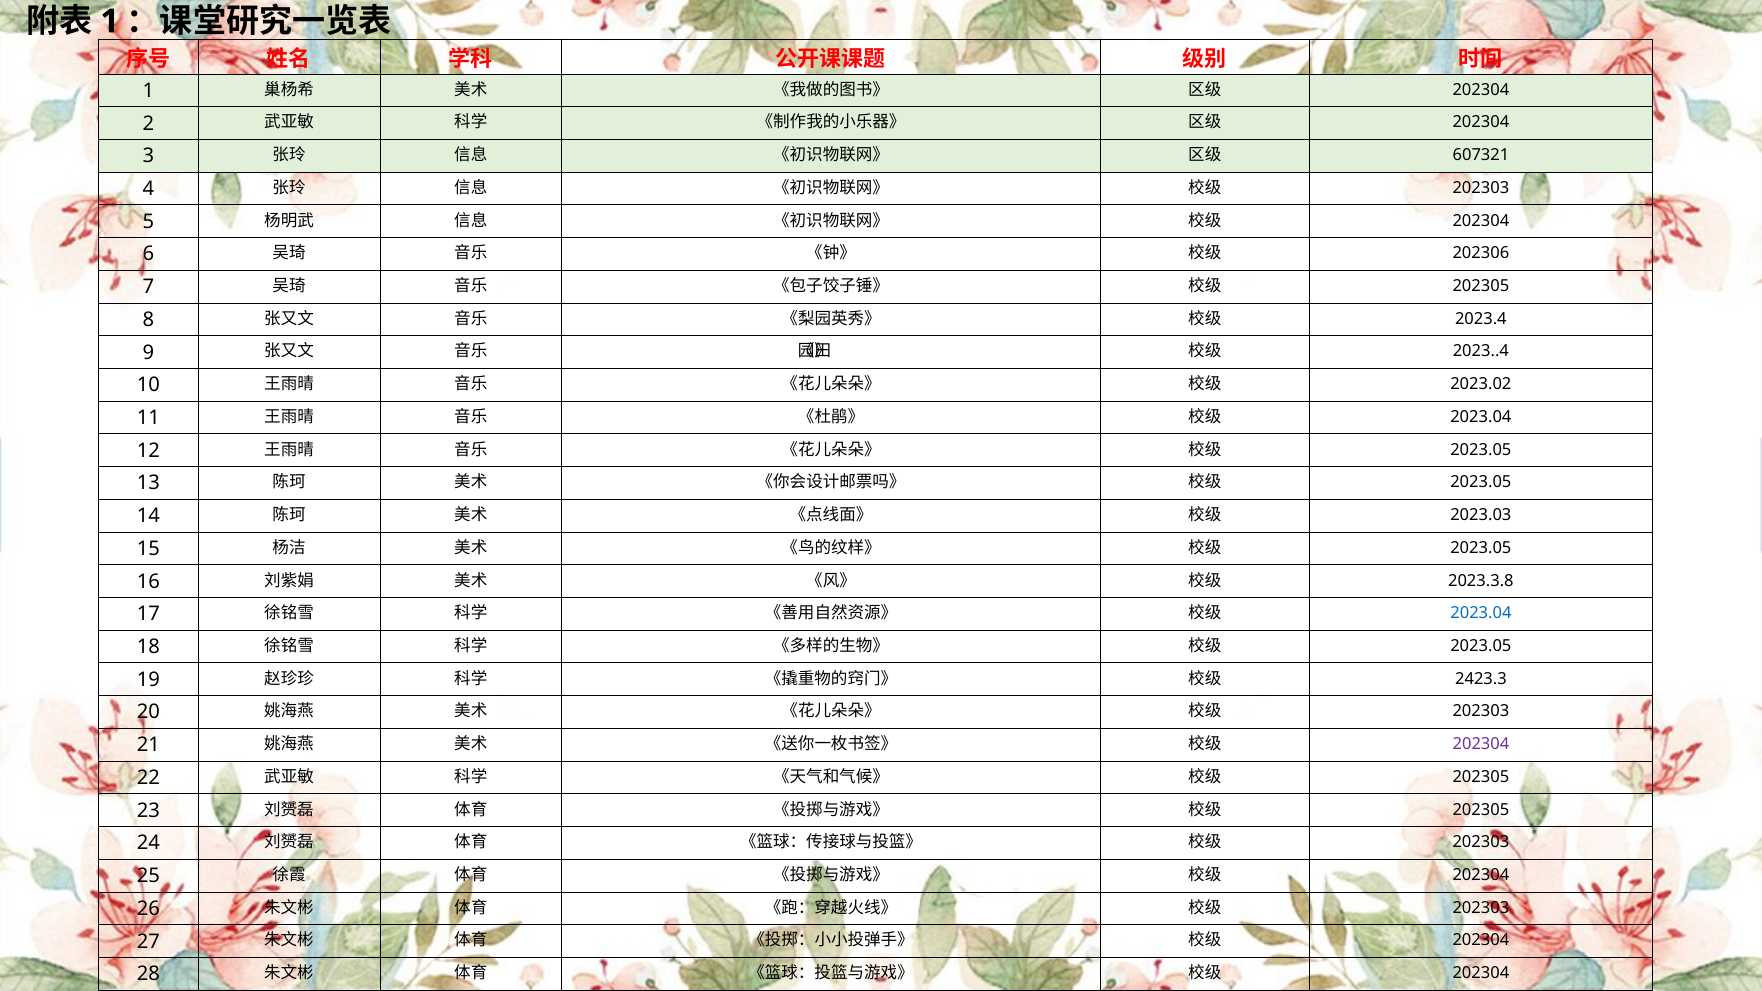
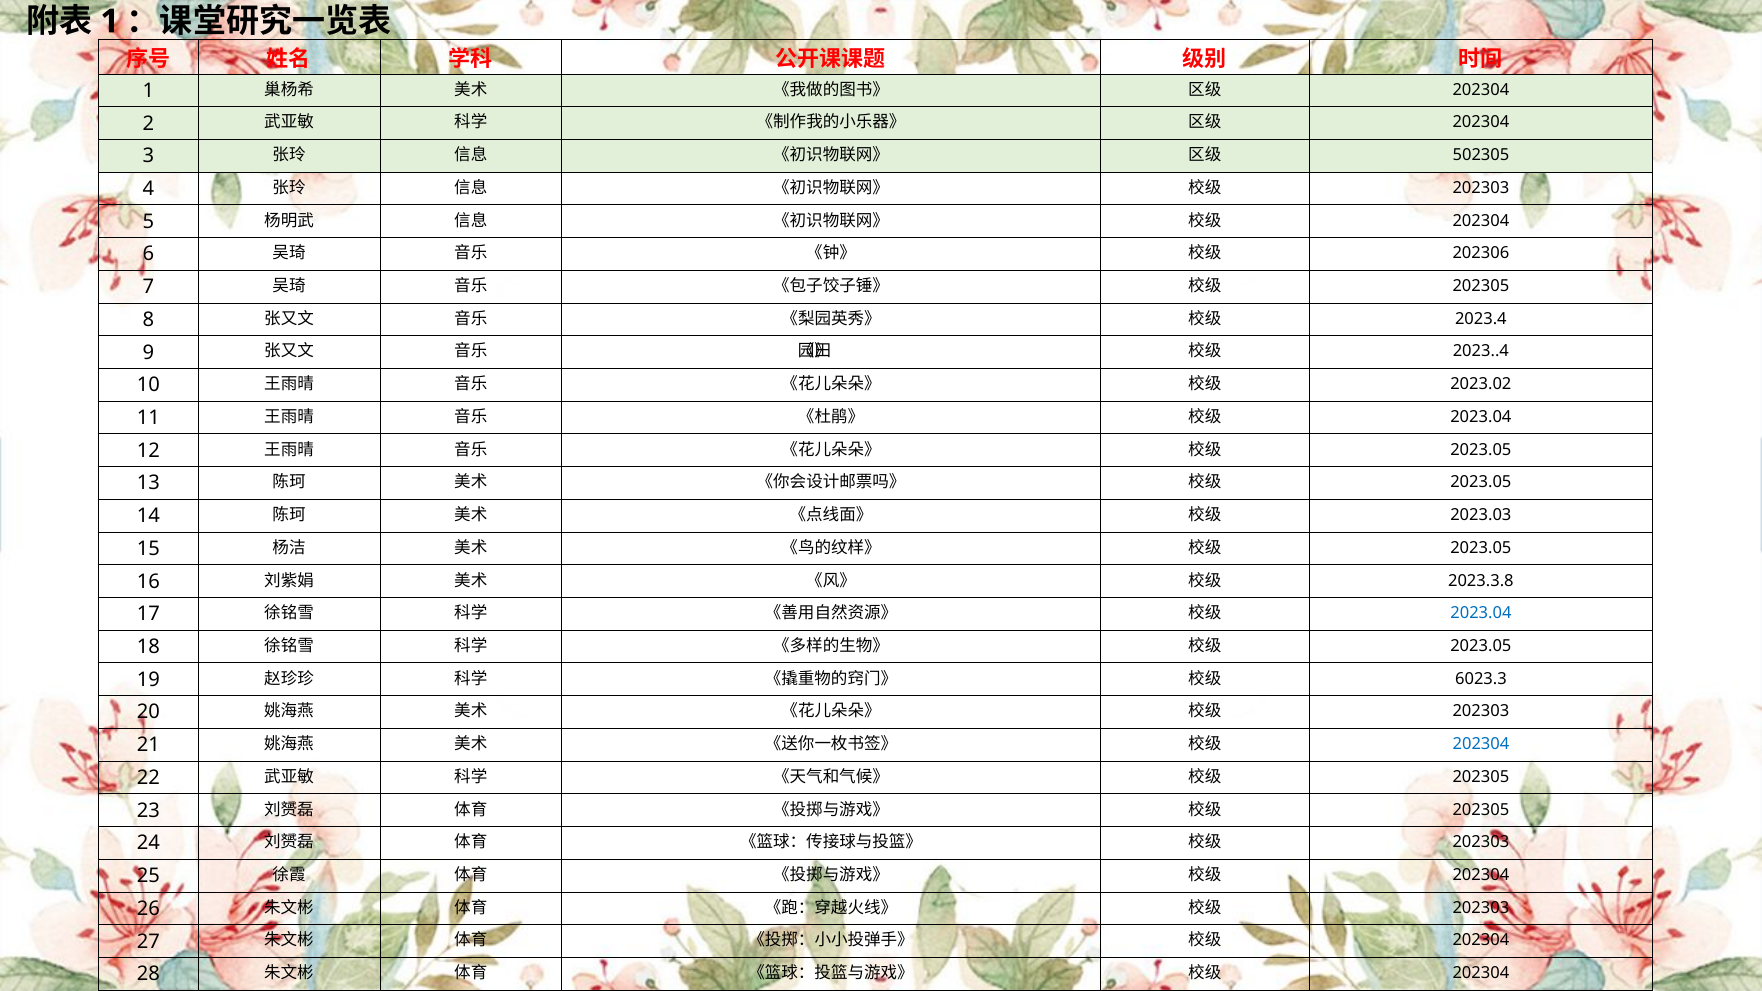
607321: 607321 -> 502305
2423.3: 2423.3 -> 6023.3
202304 at (1481, 744) colour: purple -> blue
